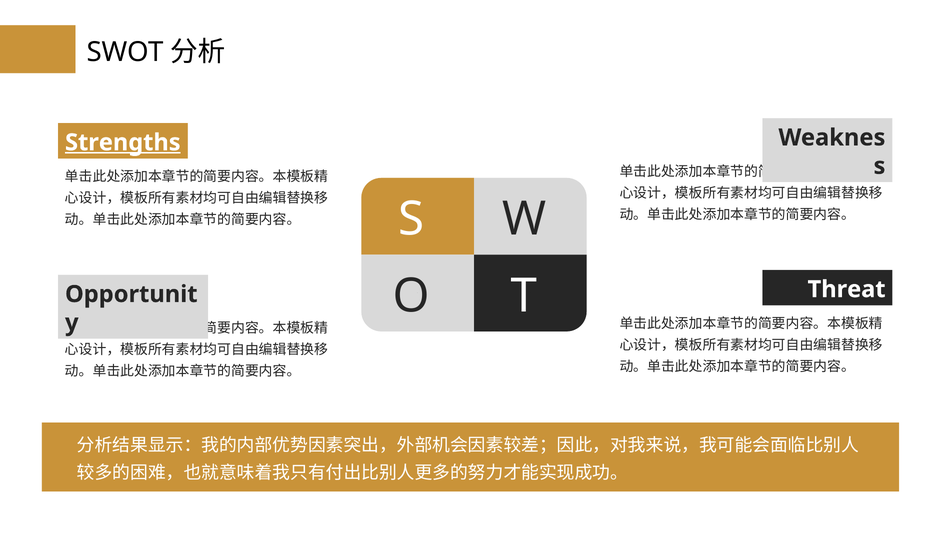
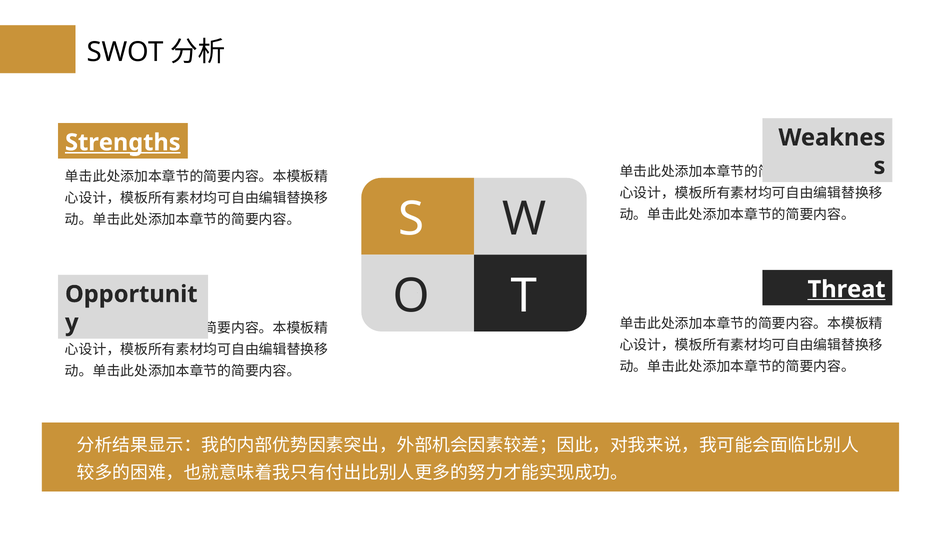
Threat underline: none -> present
